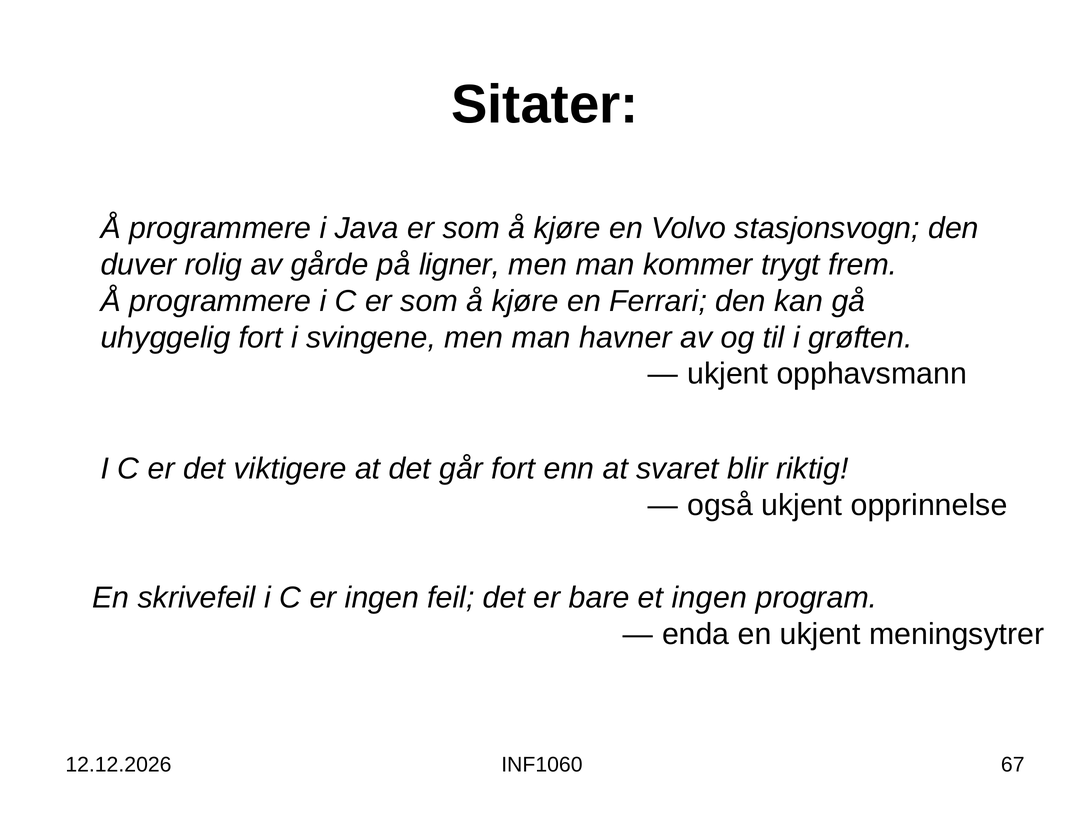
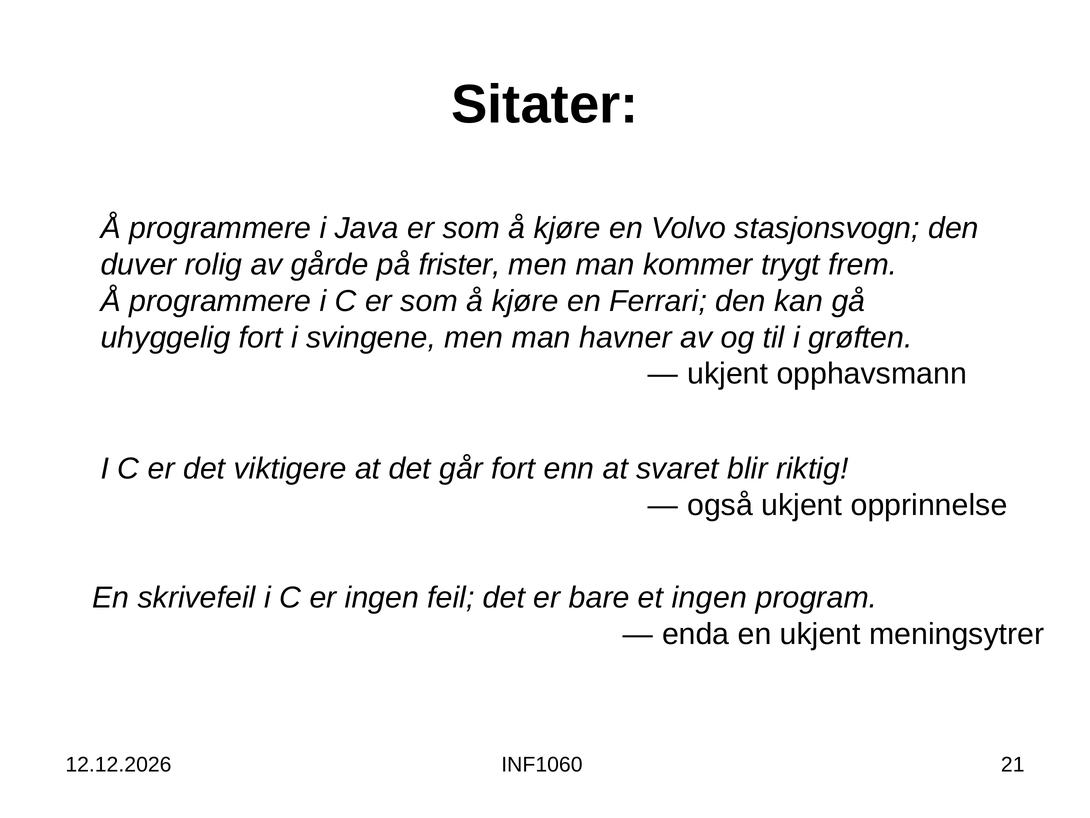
ligner: ligner -> frister
67: 67 -> 21
